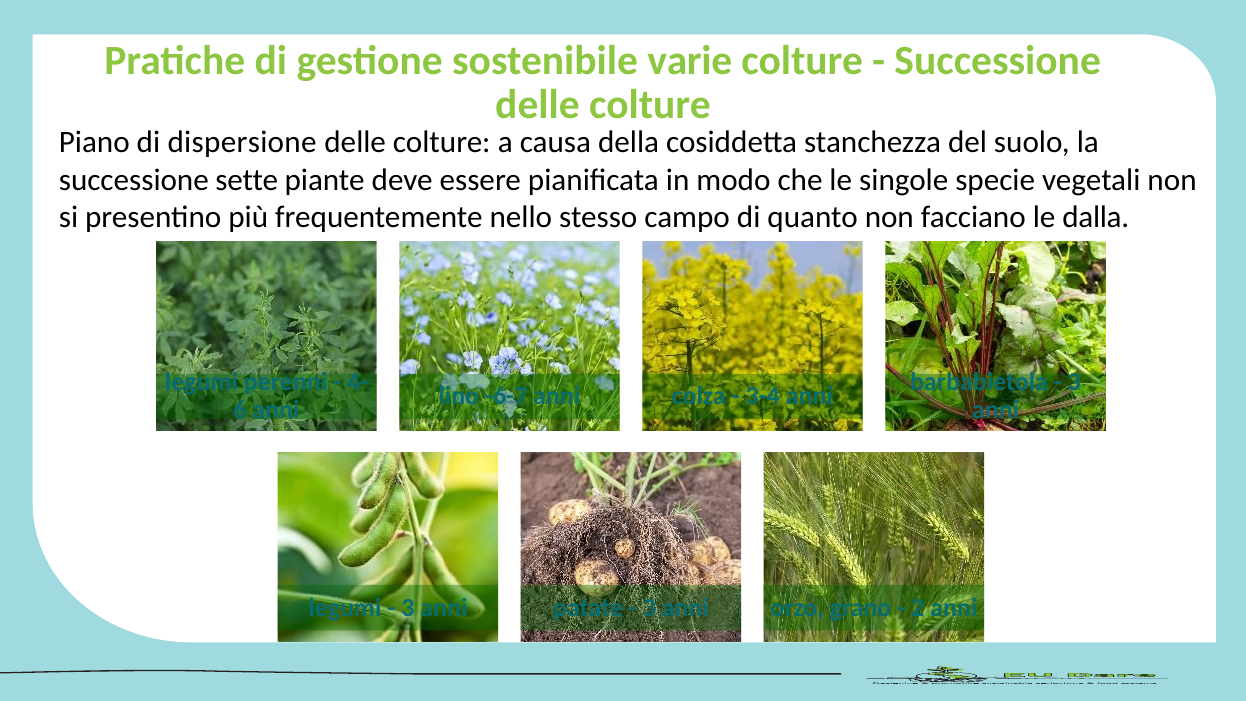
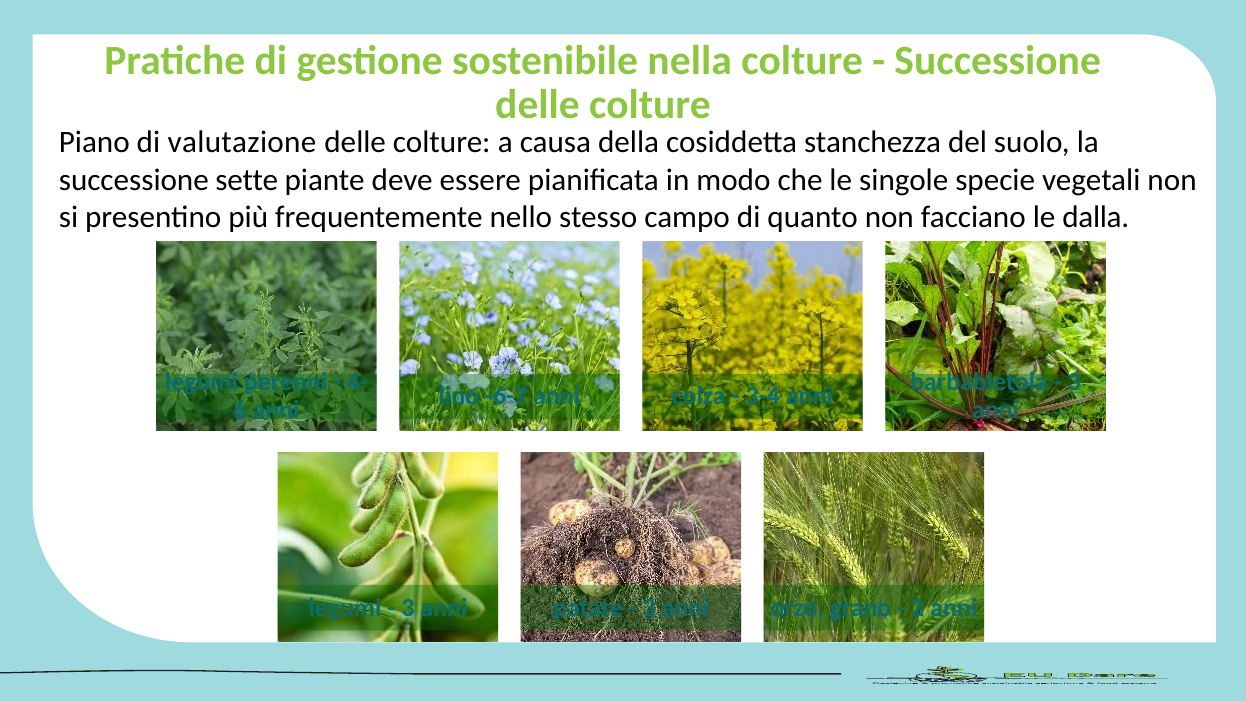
varie: varie -> nella
dispersione: dispersione -> valutazione
